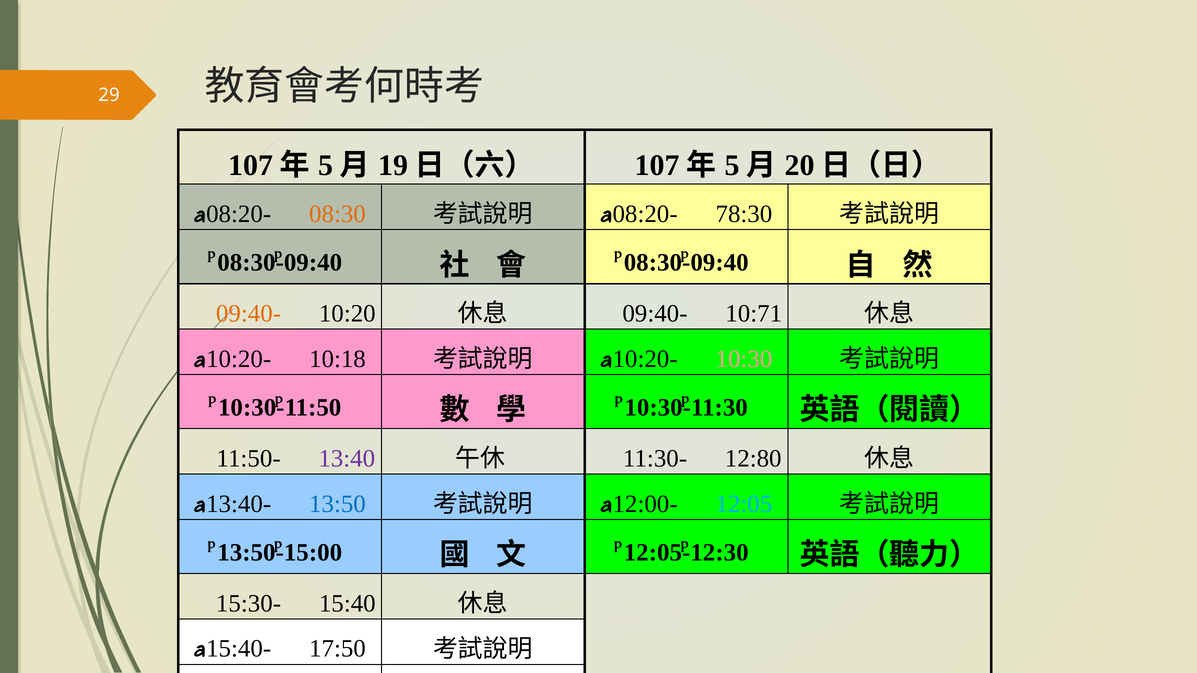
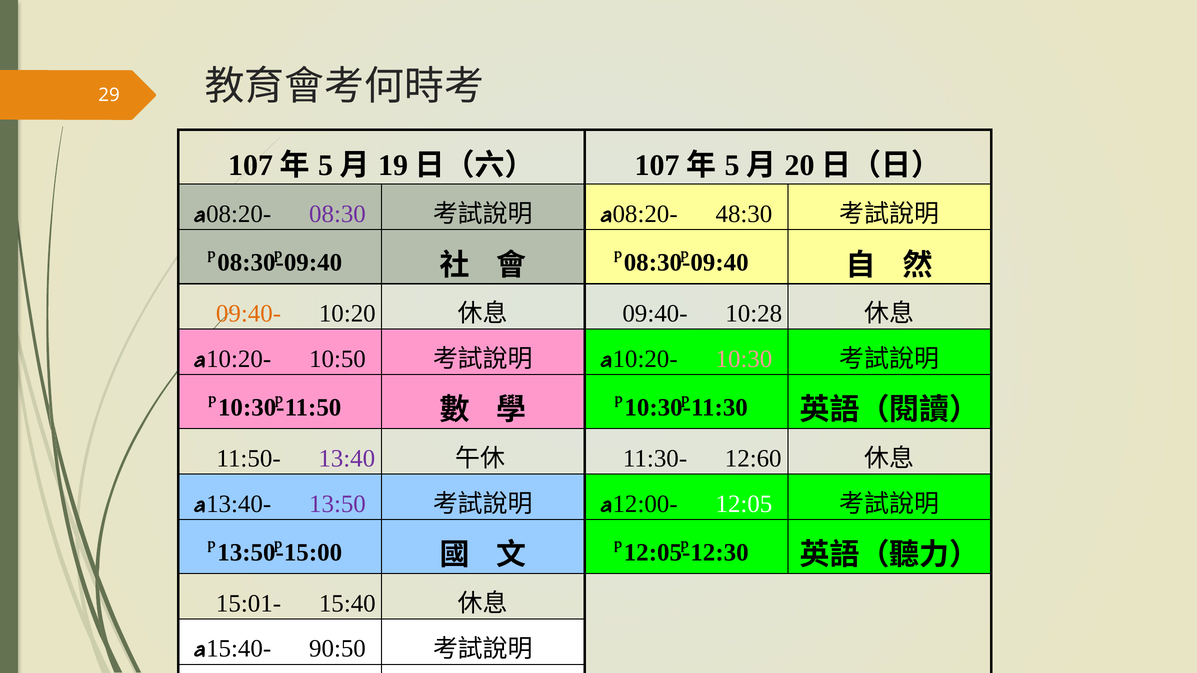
08:30 colour: orange -> purple
78:30: 78:30 -> 48:30
10:71: 10:71 -> 10:28
10:18: 10:18 -> 10:50
12:80: 12:80 -> 12:60
13:50 colour: blue -> purple
12:05 colour: light blue -> white
15:30-: 15:30- -> 15:01-
17:50: 17:50 -> 90:50
